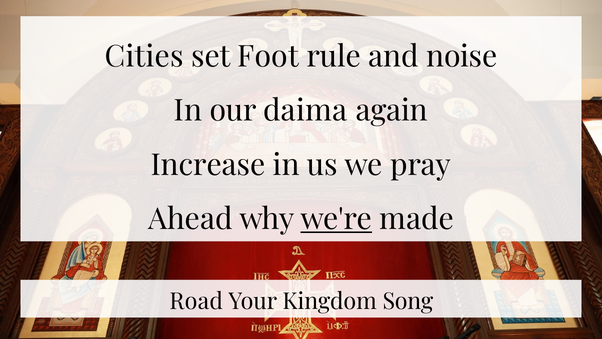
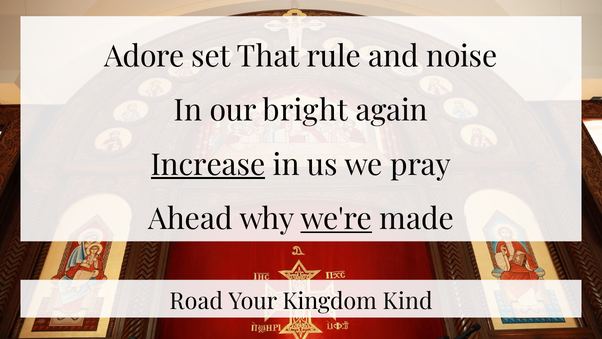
Cities: Cities -> Adore
Foot: Foot -> That
daima: daima -> bright
Increase underline: none -> present
Song: Song -> Kind
